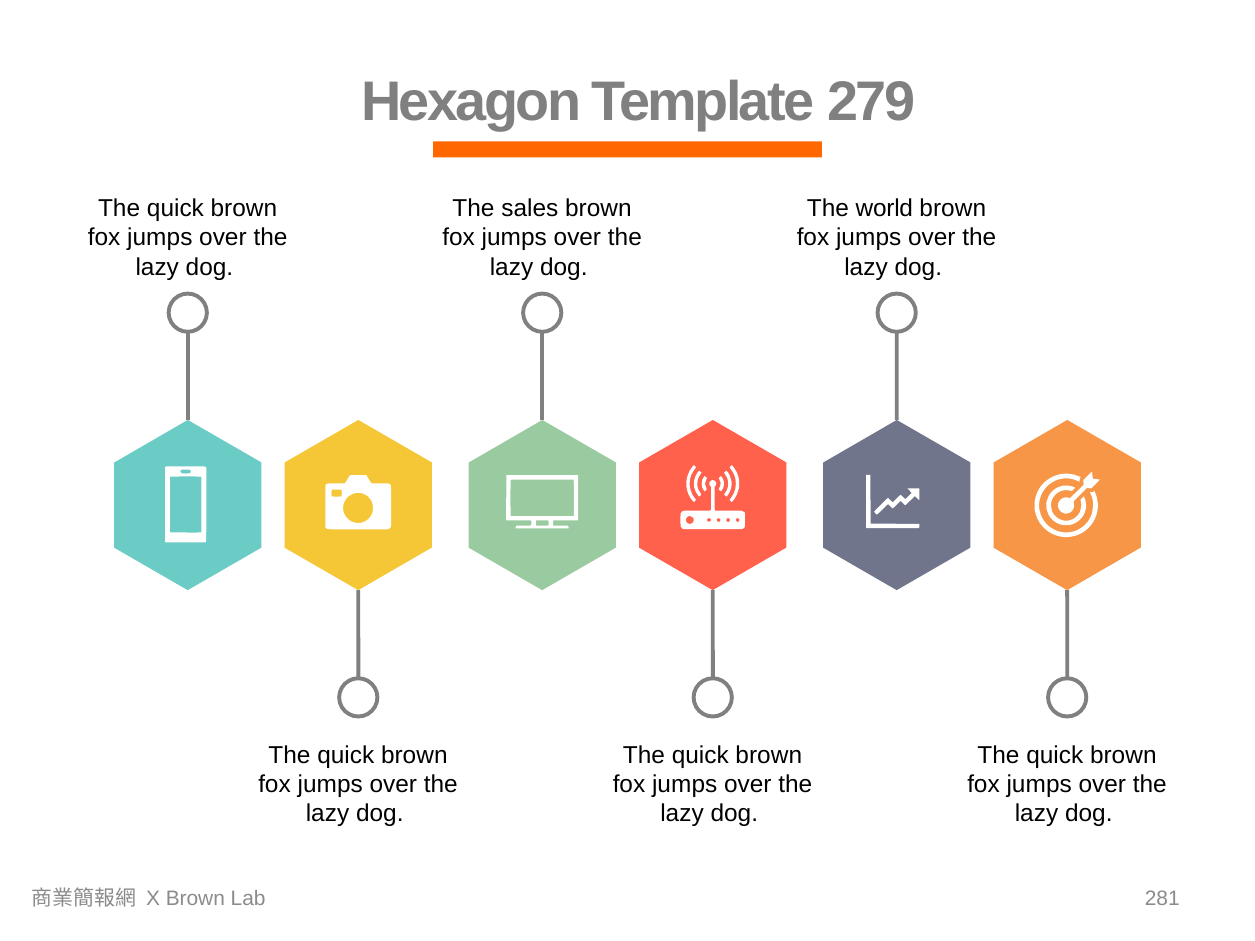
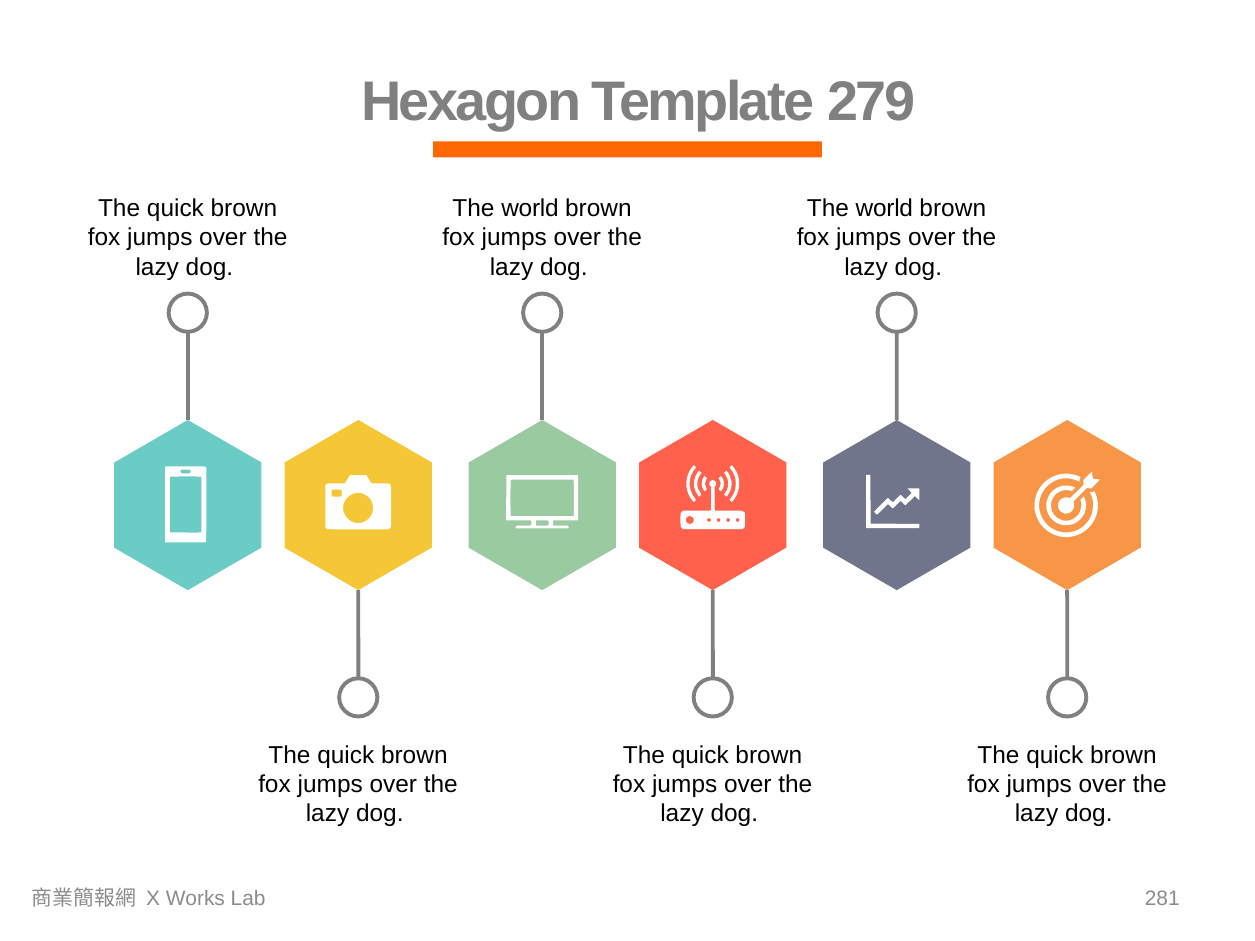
sales at (530, 209): sales -> world
X Brown: Brown -> Works
